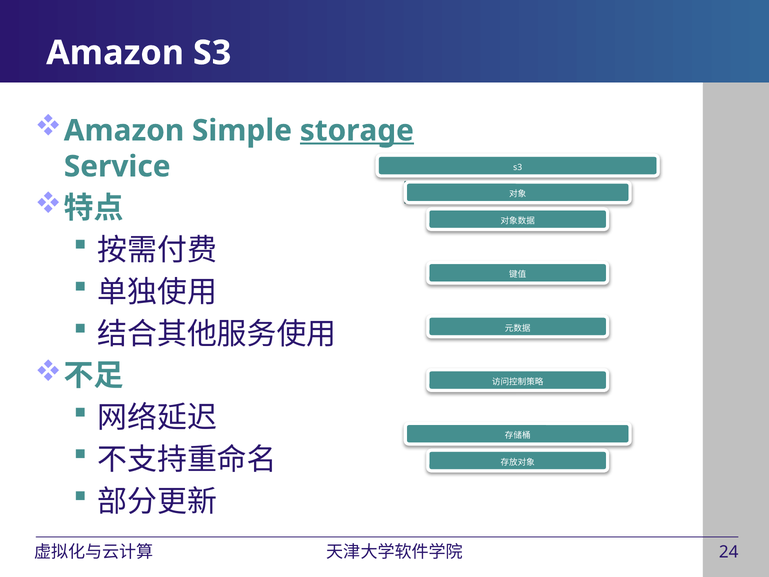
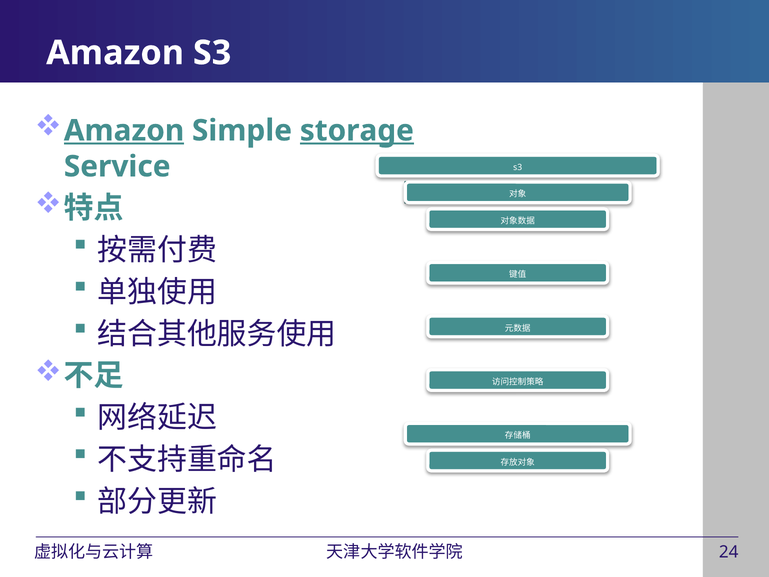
Amazon at (124, 131) underline: none -> present
